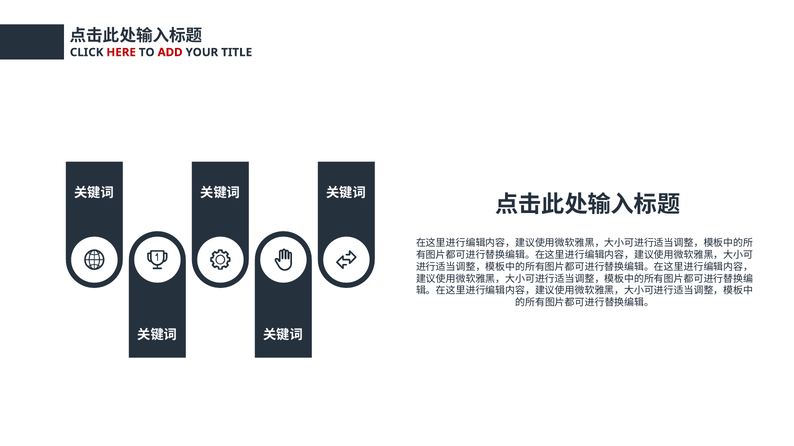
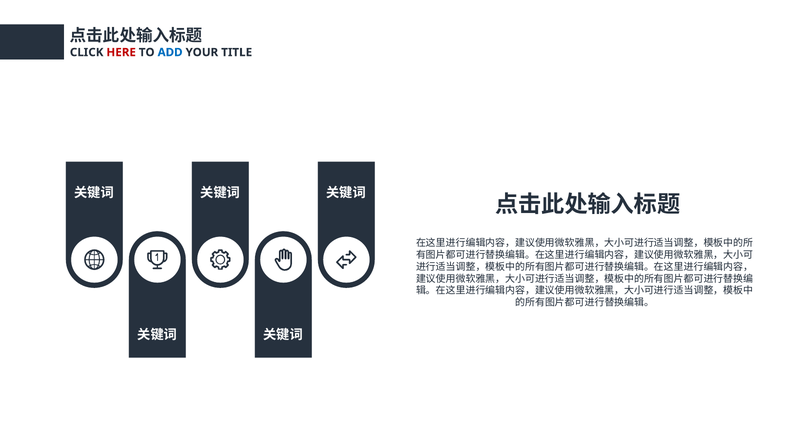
ADD colour: red -> blue
